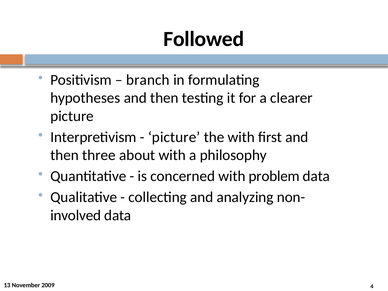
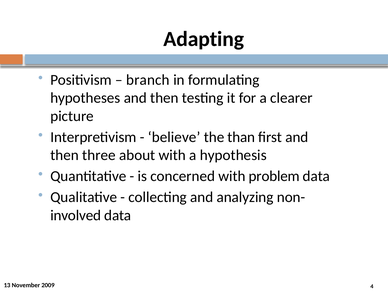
Followed: Followed -> Adapting
picture at (174, 137): picture -> believe
the with: with -> than
philosophy: philosophy -> hypothesis
